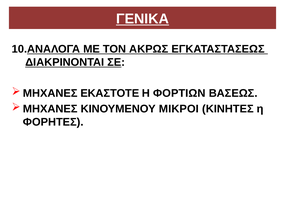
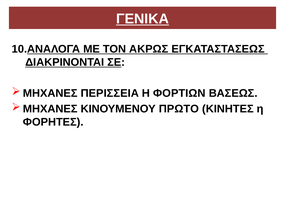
ΕΚΑΣΤΟΤΕ: ΕΚΑΣΤΟΤΕ -> ΠΕΡΙΣΣΕΙΑ
ΜΙΚΡΟΙ: ΜΙΚΡΟΙ -> ΠΡΩΤΟ
